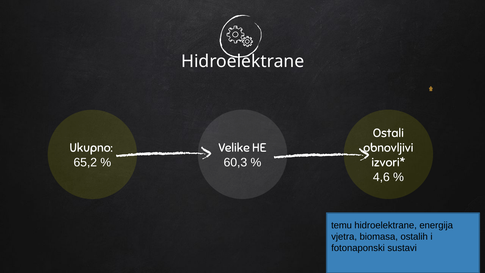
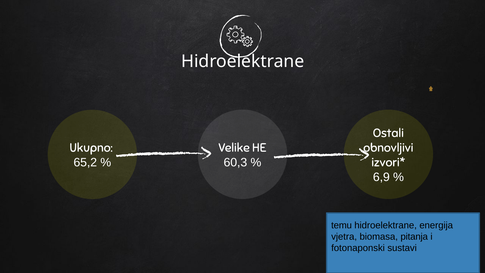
4,6: 4,6 -> 6,9
ostalih: ostalih -> pitanja
